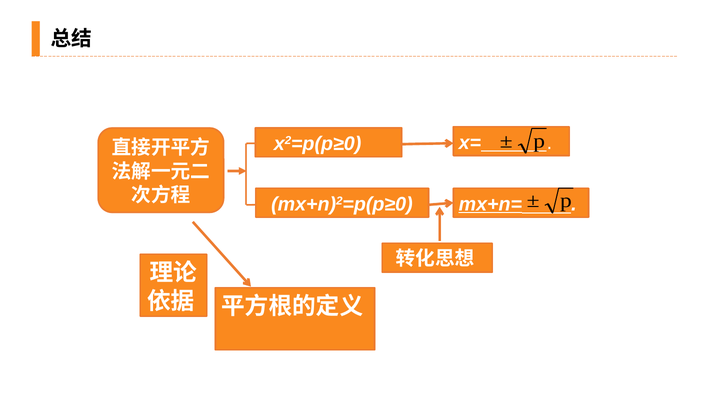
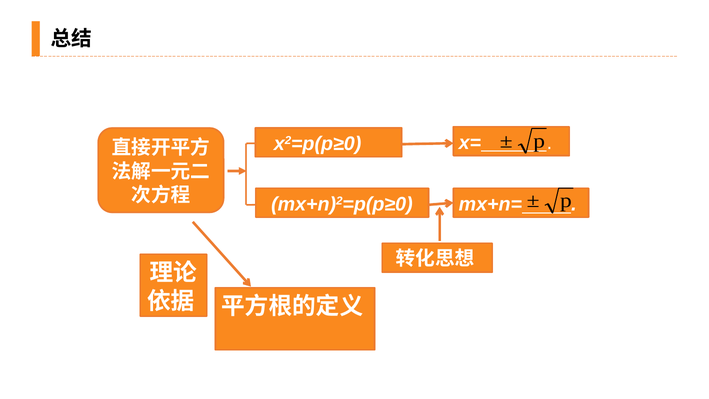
mx+n= underline: present -> none
